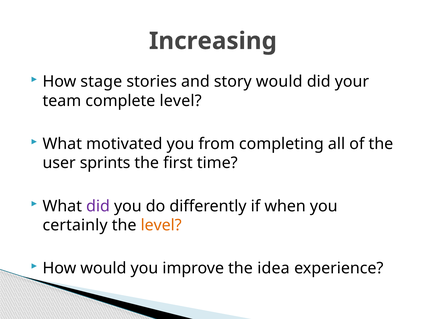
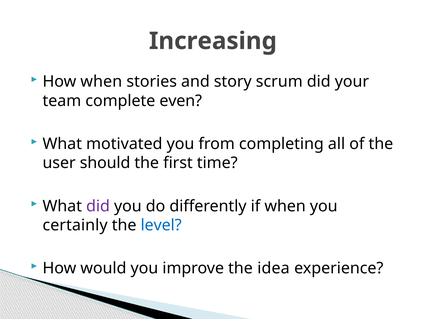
How stage: stage -> when
story would: would -> scrum
complete level: level -> even
sprints: sprints -> should
level at (161, 226) colour: orange -> blue
